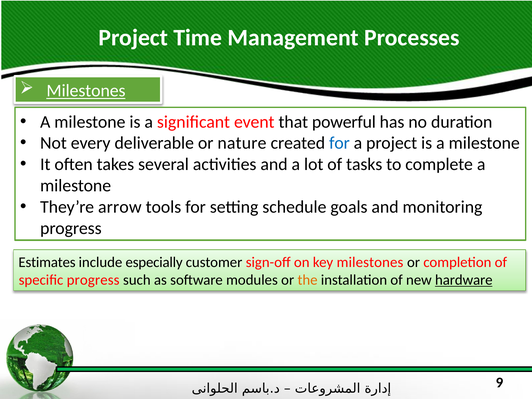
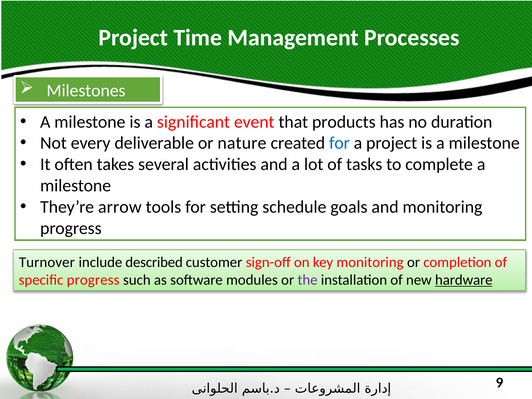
Milestones at (86, 91) underline: present -> none
powerful: powerful -> products
Estimates: Estimates -> Turnover
especially: especially -> described
key milestones: milestones -> monitoring
the colour: orange -> purple
